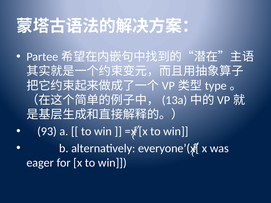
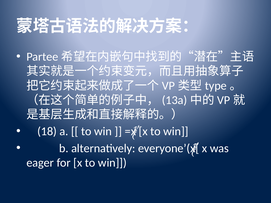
93: 93 -> 18
